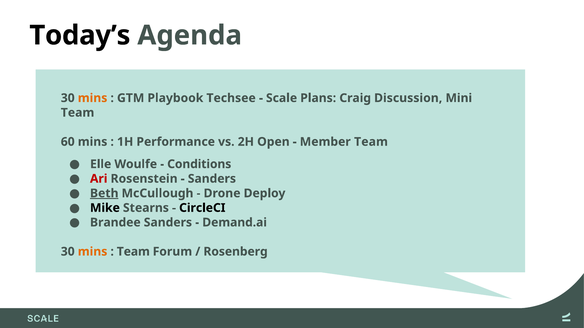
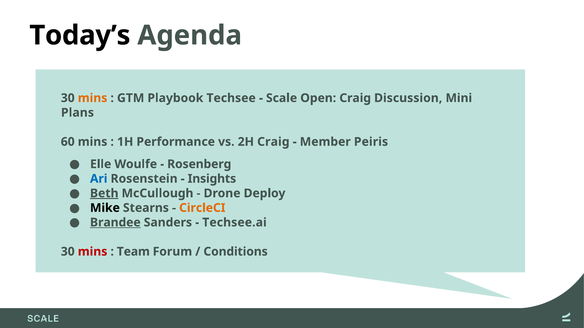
Plans: Plans -> Open
Team at (78, 113): Team -> Plans
2H Open: Open -> Craig
Member Team: Team -> Peiris
Conditions: Conditions -> Rosenberg
Ari colour: red -> blue
Sanders at (212, 179): Sanders -> Insights
CircleCI colour: black -> orange
Brandee underline: none -> present
Demand.ai: Demand.ai -> Techsee.ai
mins at (93, 252) colour: orange -> red
Rosenberg: Rosenberg -> Conditions
